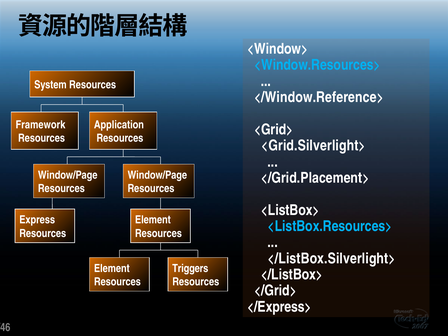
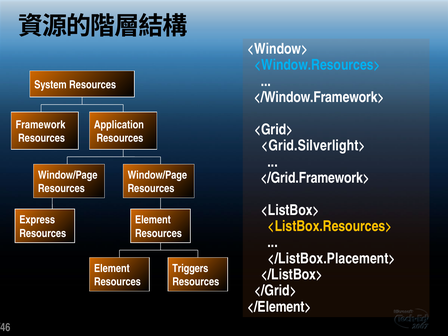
</Window.Reference>: </Window.Reference> -> </Window.Framework>
</Grid.Placement>: </Grid.Placement> -> </Grid.Framework>
<ListBox.Resources> colour: light blue -> yellow
</ListBox.Silverlight>: </ListBox.Silverlight> -> </ListBox.Placement>
</Express>: </Express> -> </Element>
